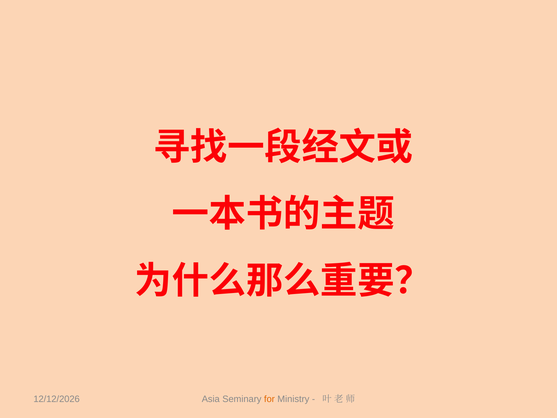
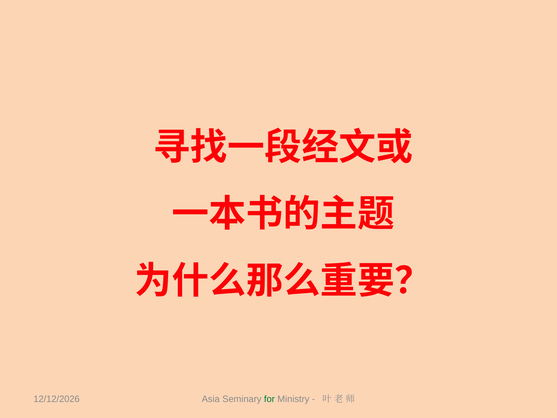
for colour: orange -> green
